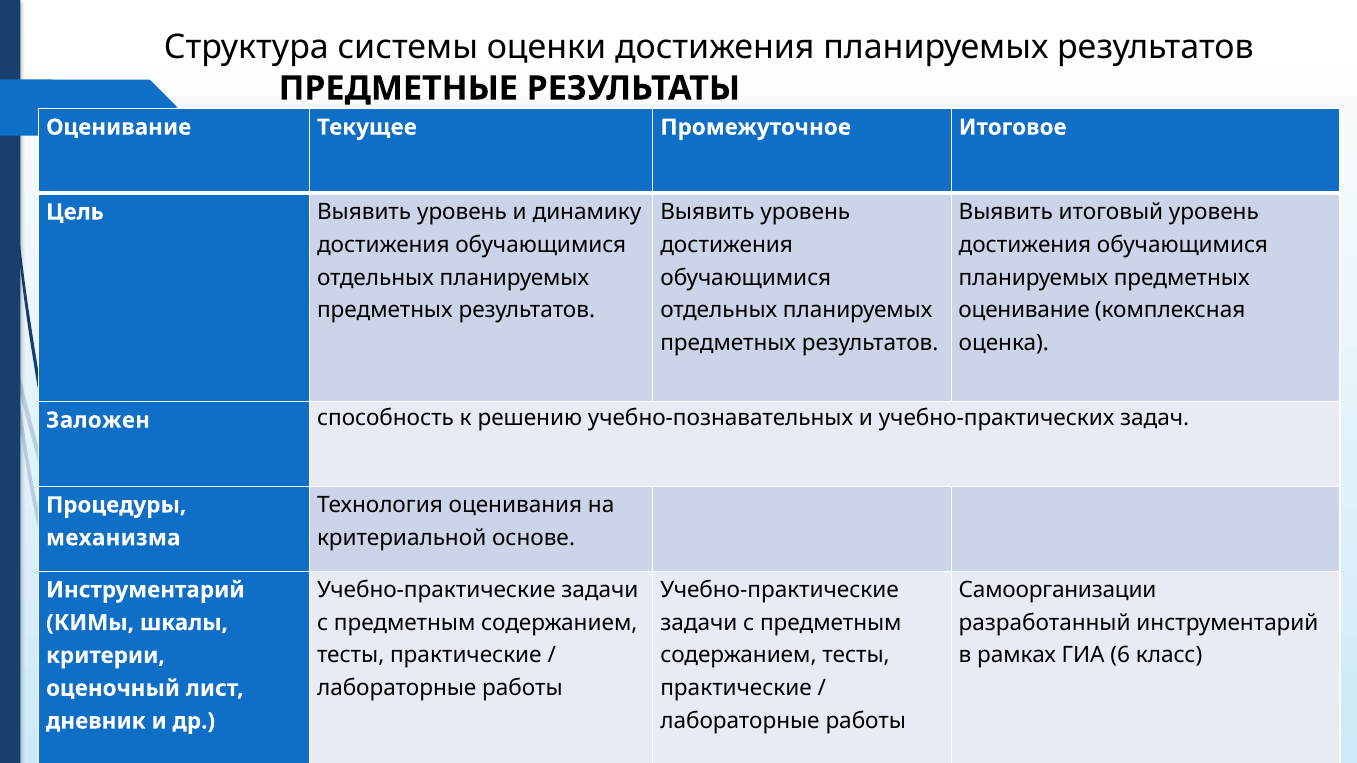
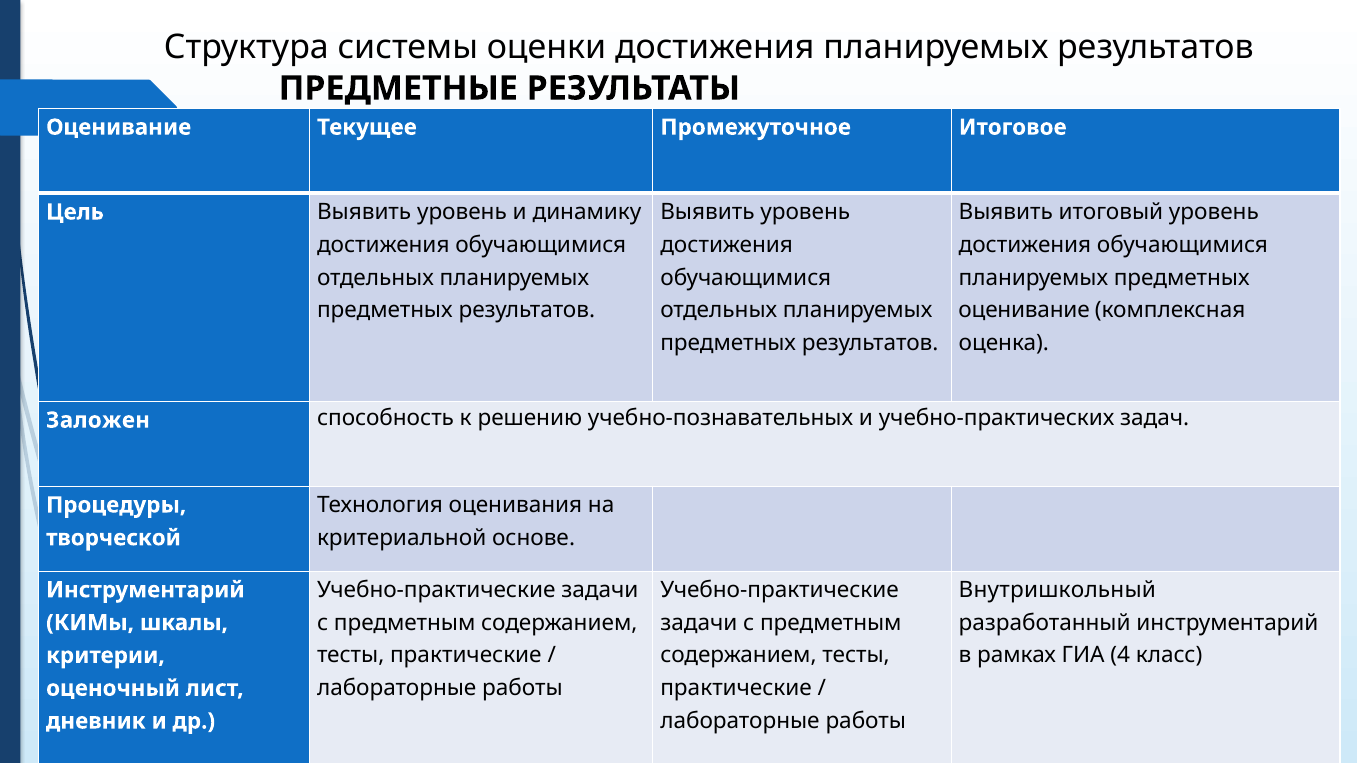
механизма: механизма -> творческой
Самоорганизации: Самоорганизации -> Внутришкольный
6: 6 -> 4
